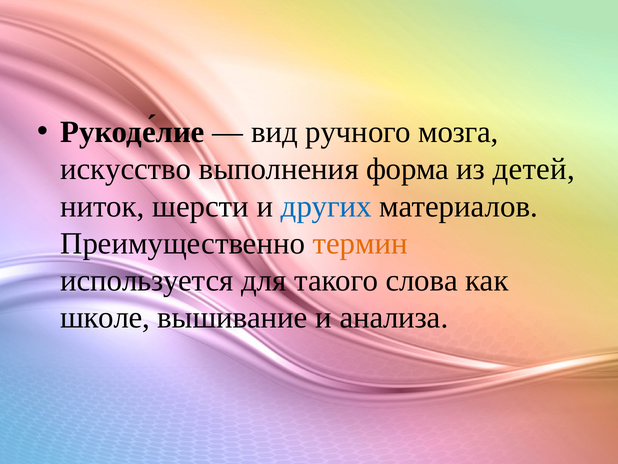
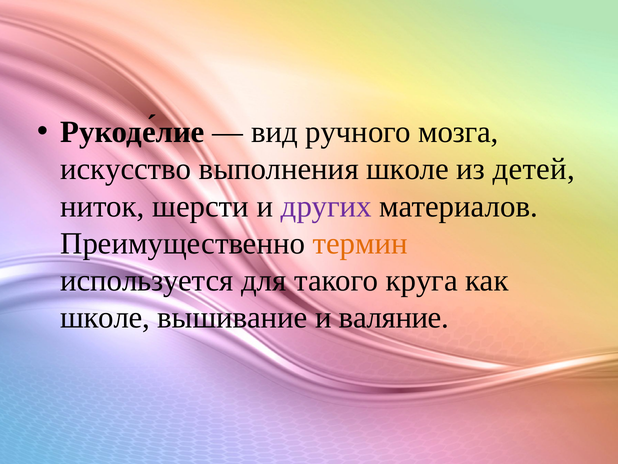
выполнения форма: форма -> школе
других colour: blue -> purple
слова: слова -> круга
анализа: анализа -> валяние
